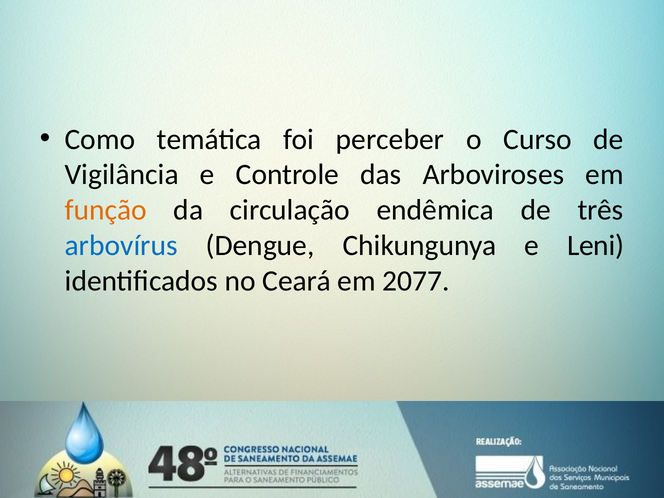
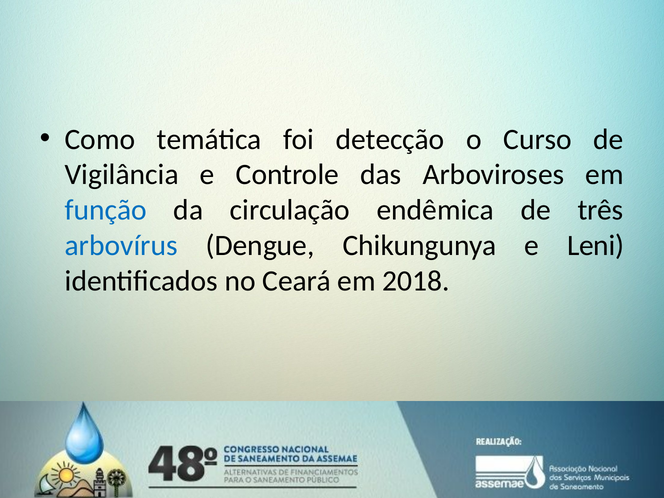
perceber: perceber -> detecção
função colour: orange -> blue
2077: 2077 -> 2018
